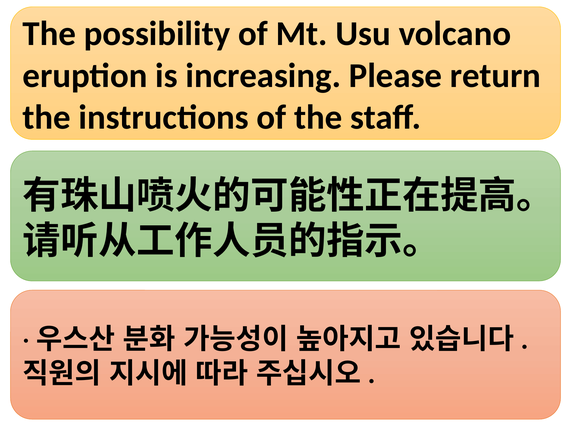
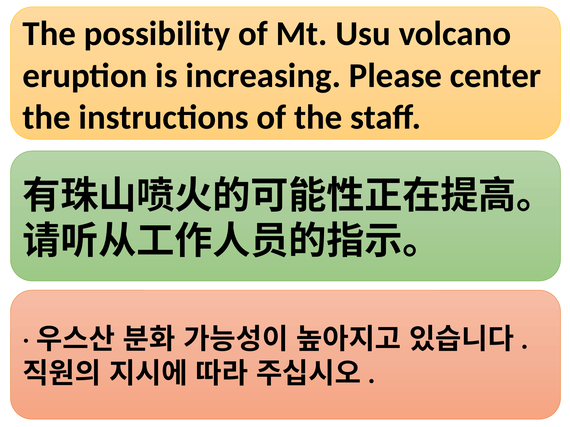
return: return -> center
